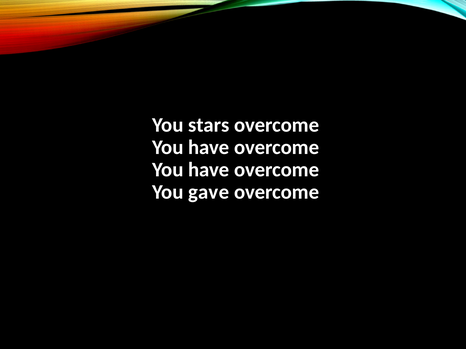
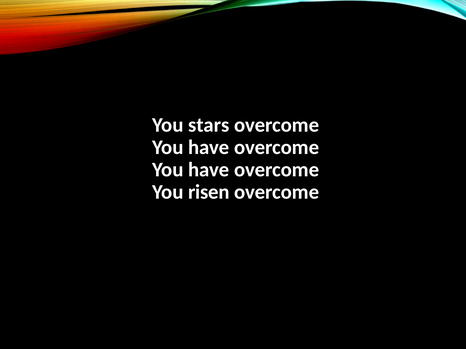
gave: gave -> risen
